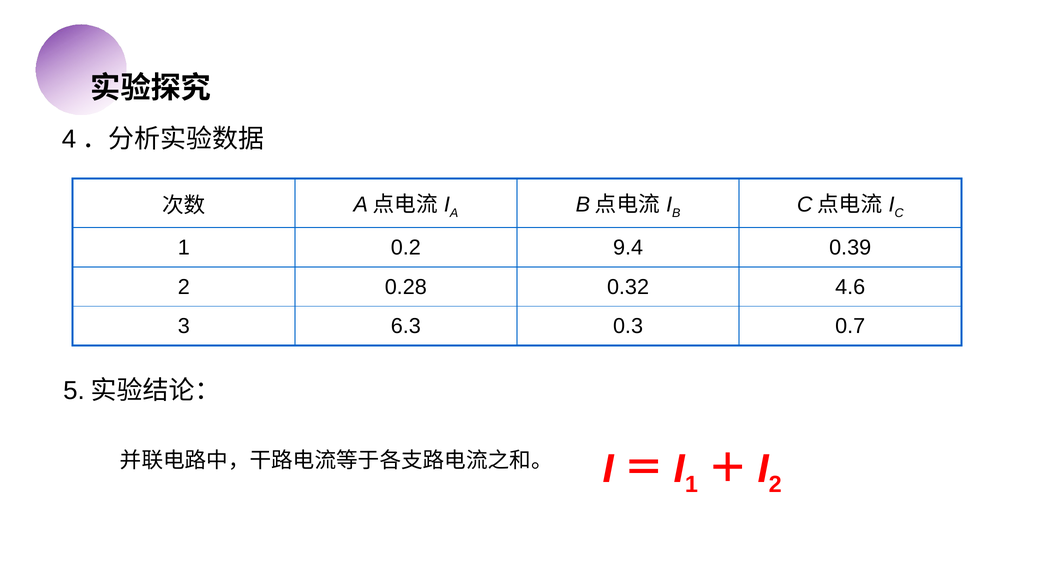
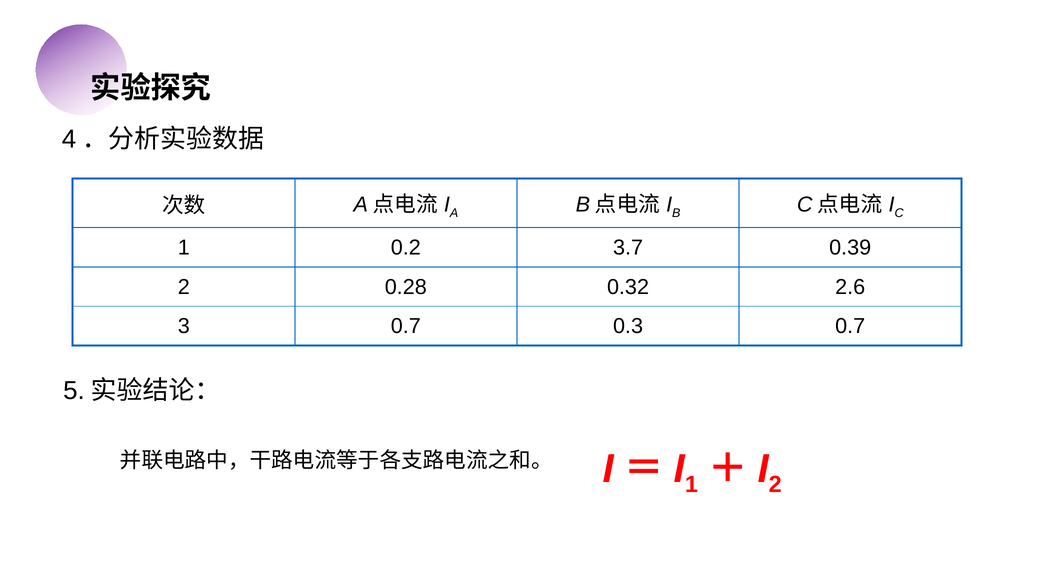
9.4: 9.4 -> 3.7
4.6: 4.6 -> 2.6
3 6.3: 6.3 -> 0.7
